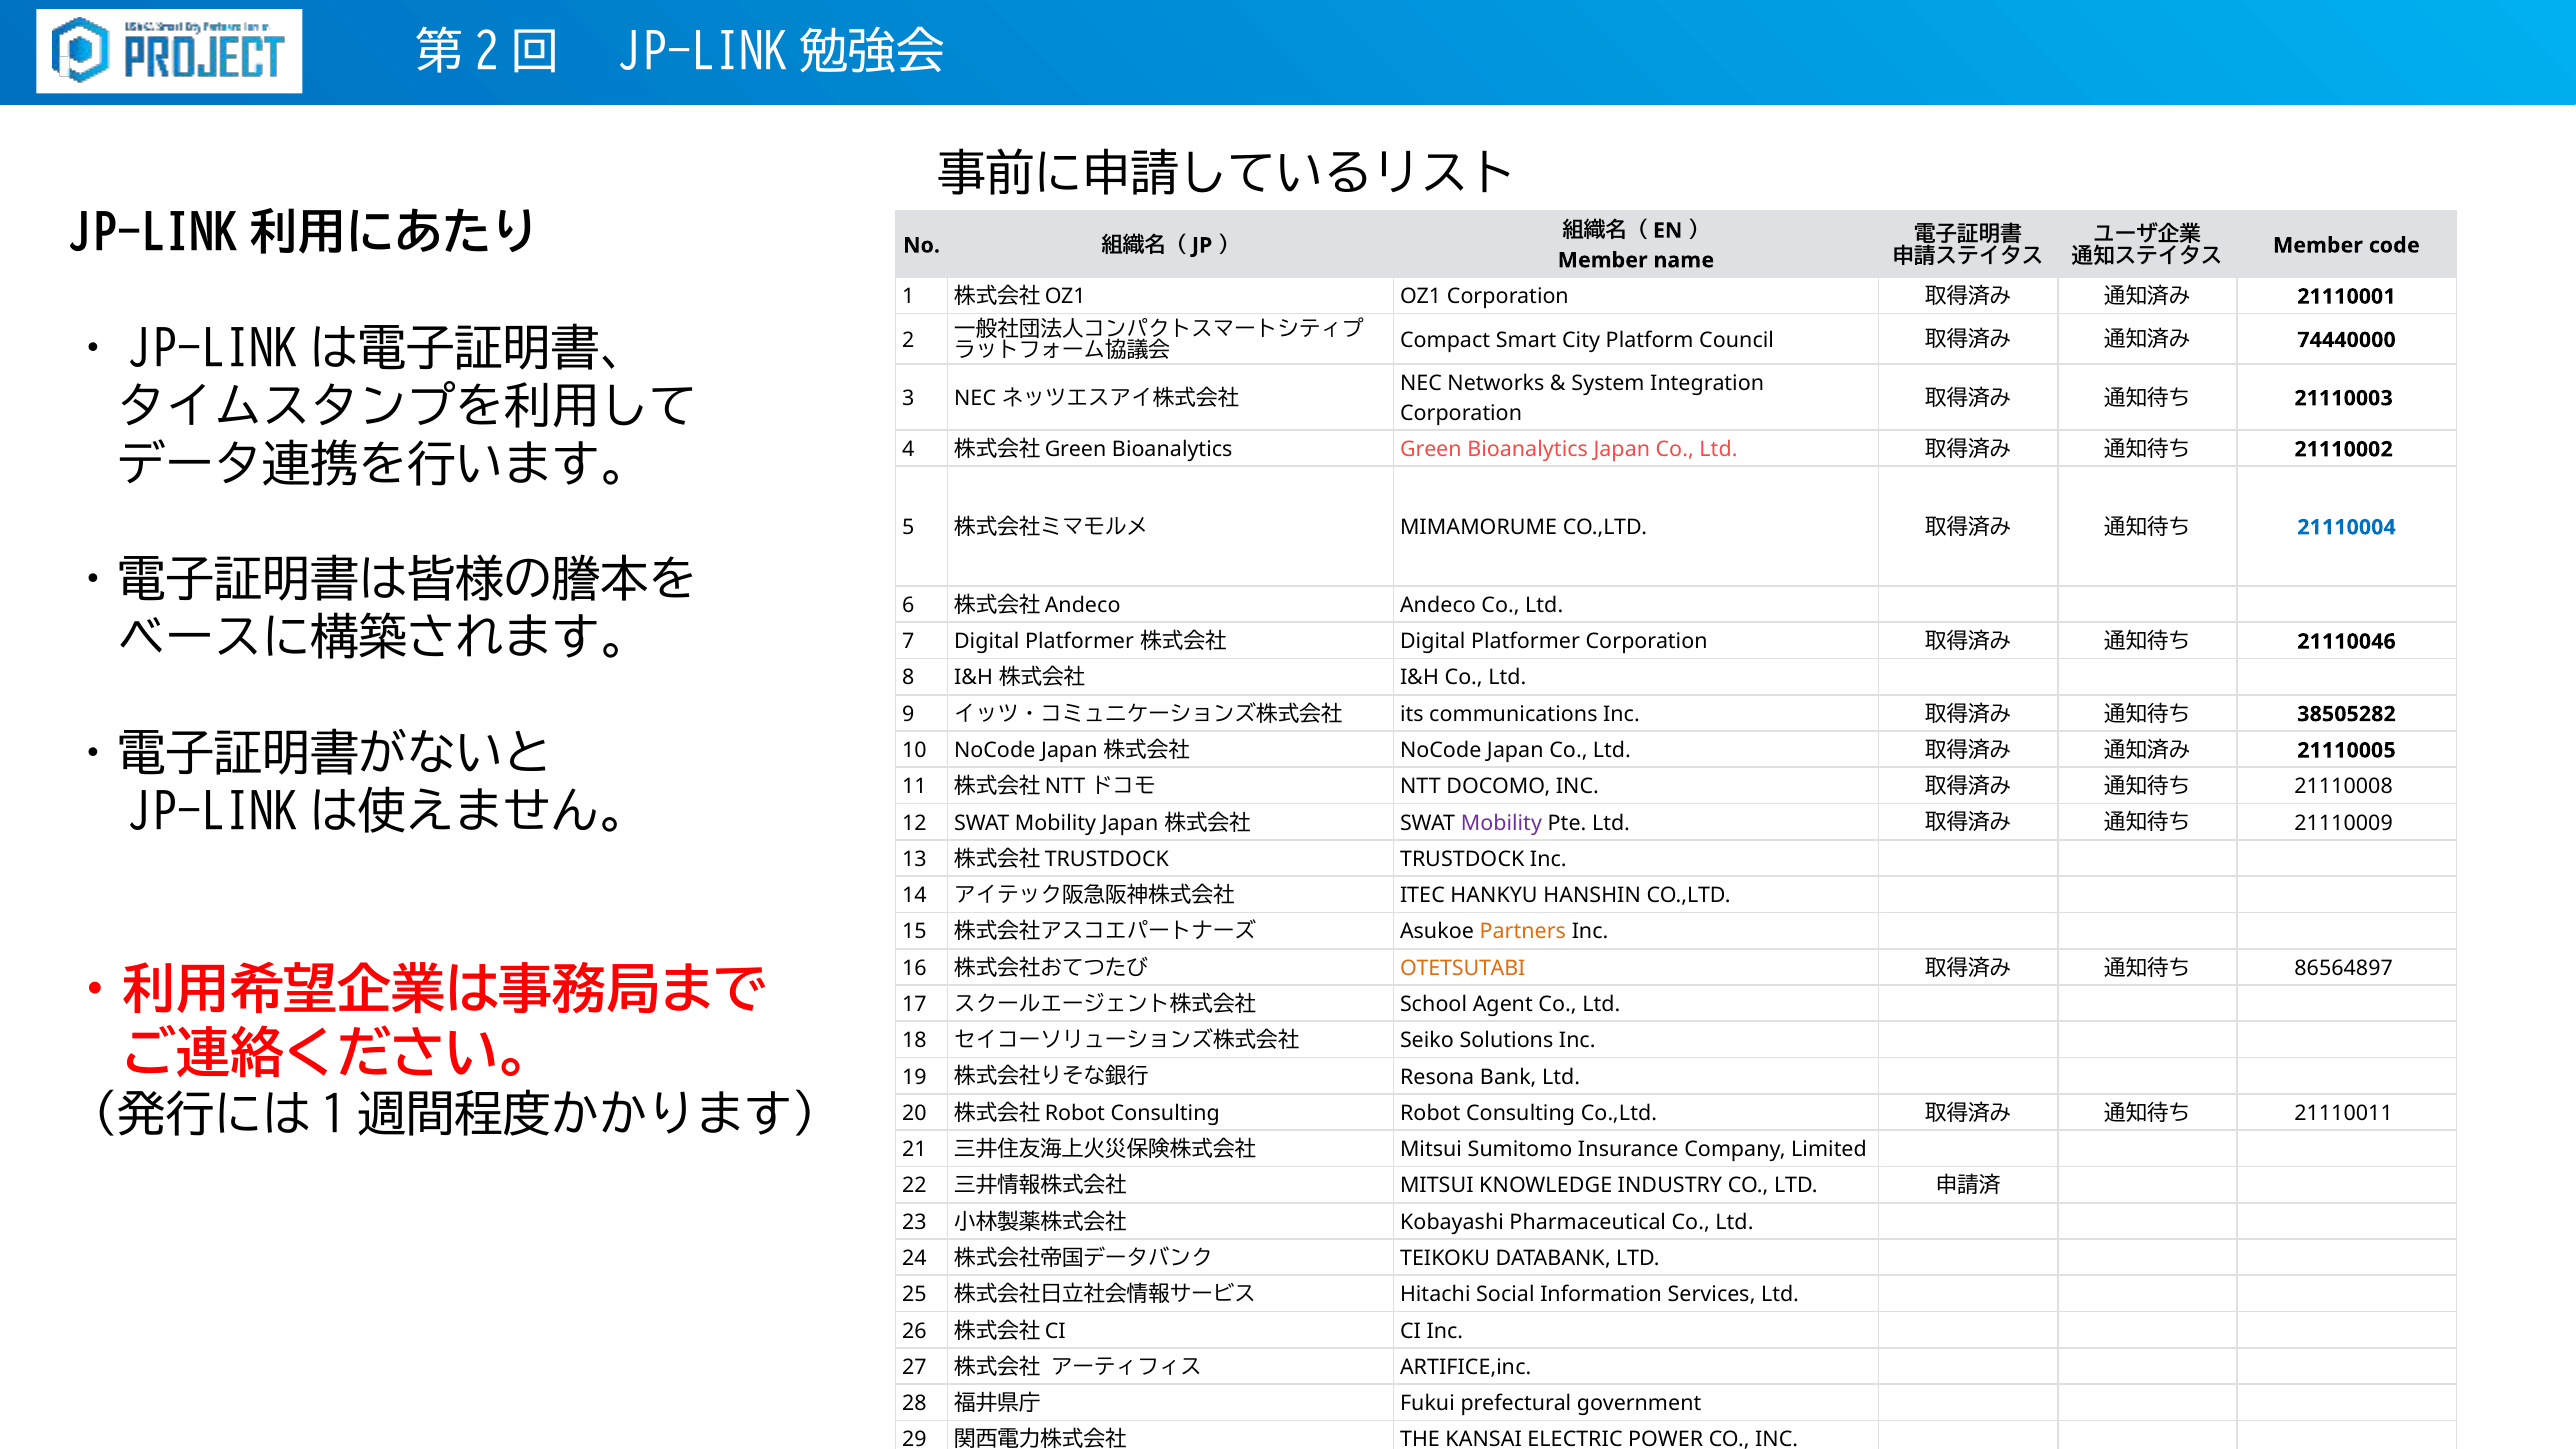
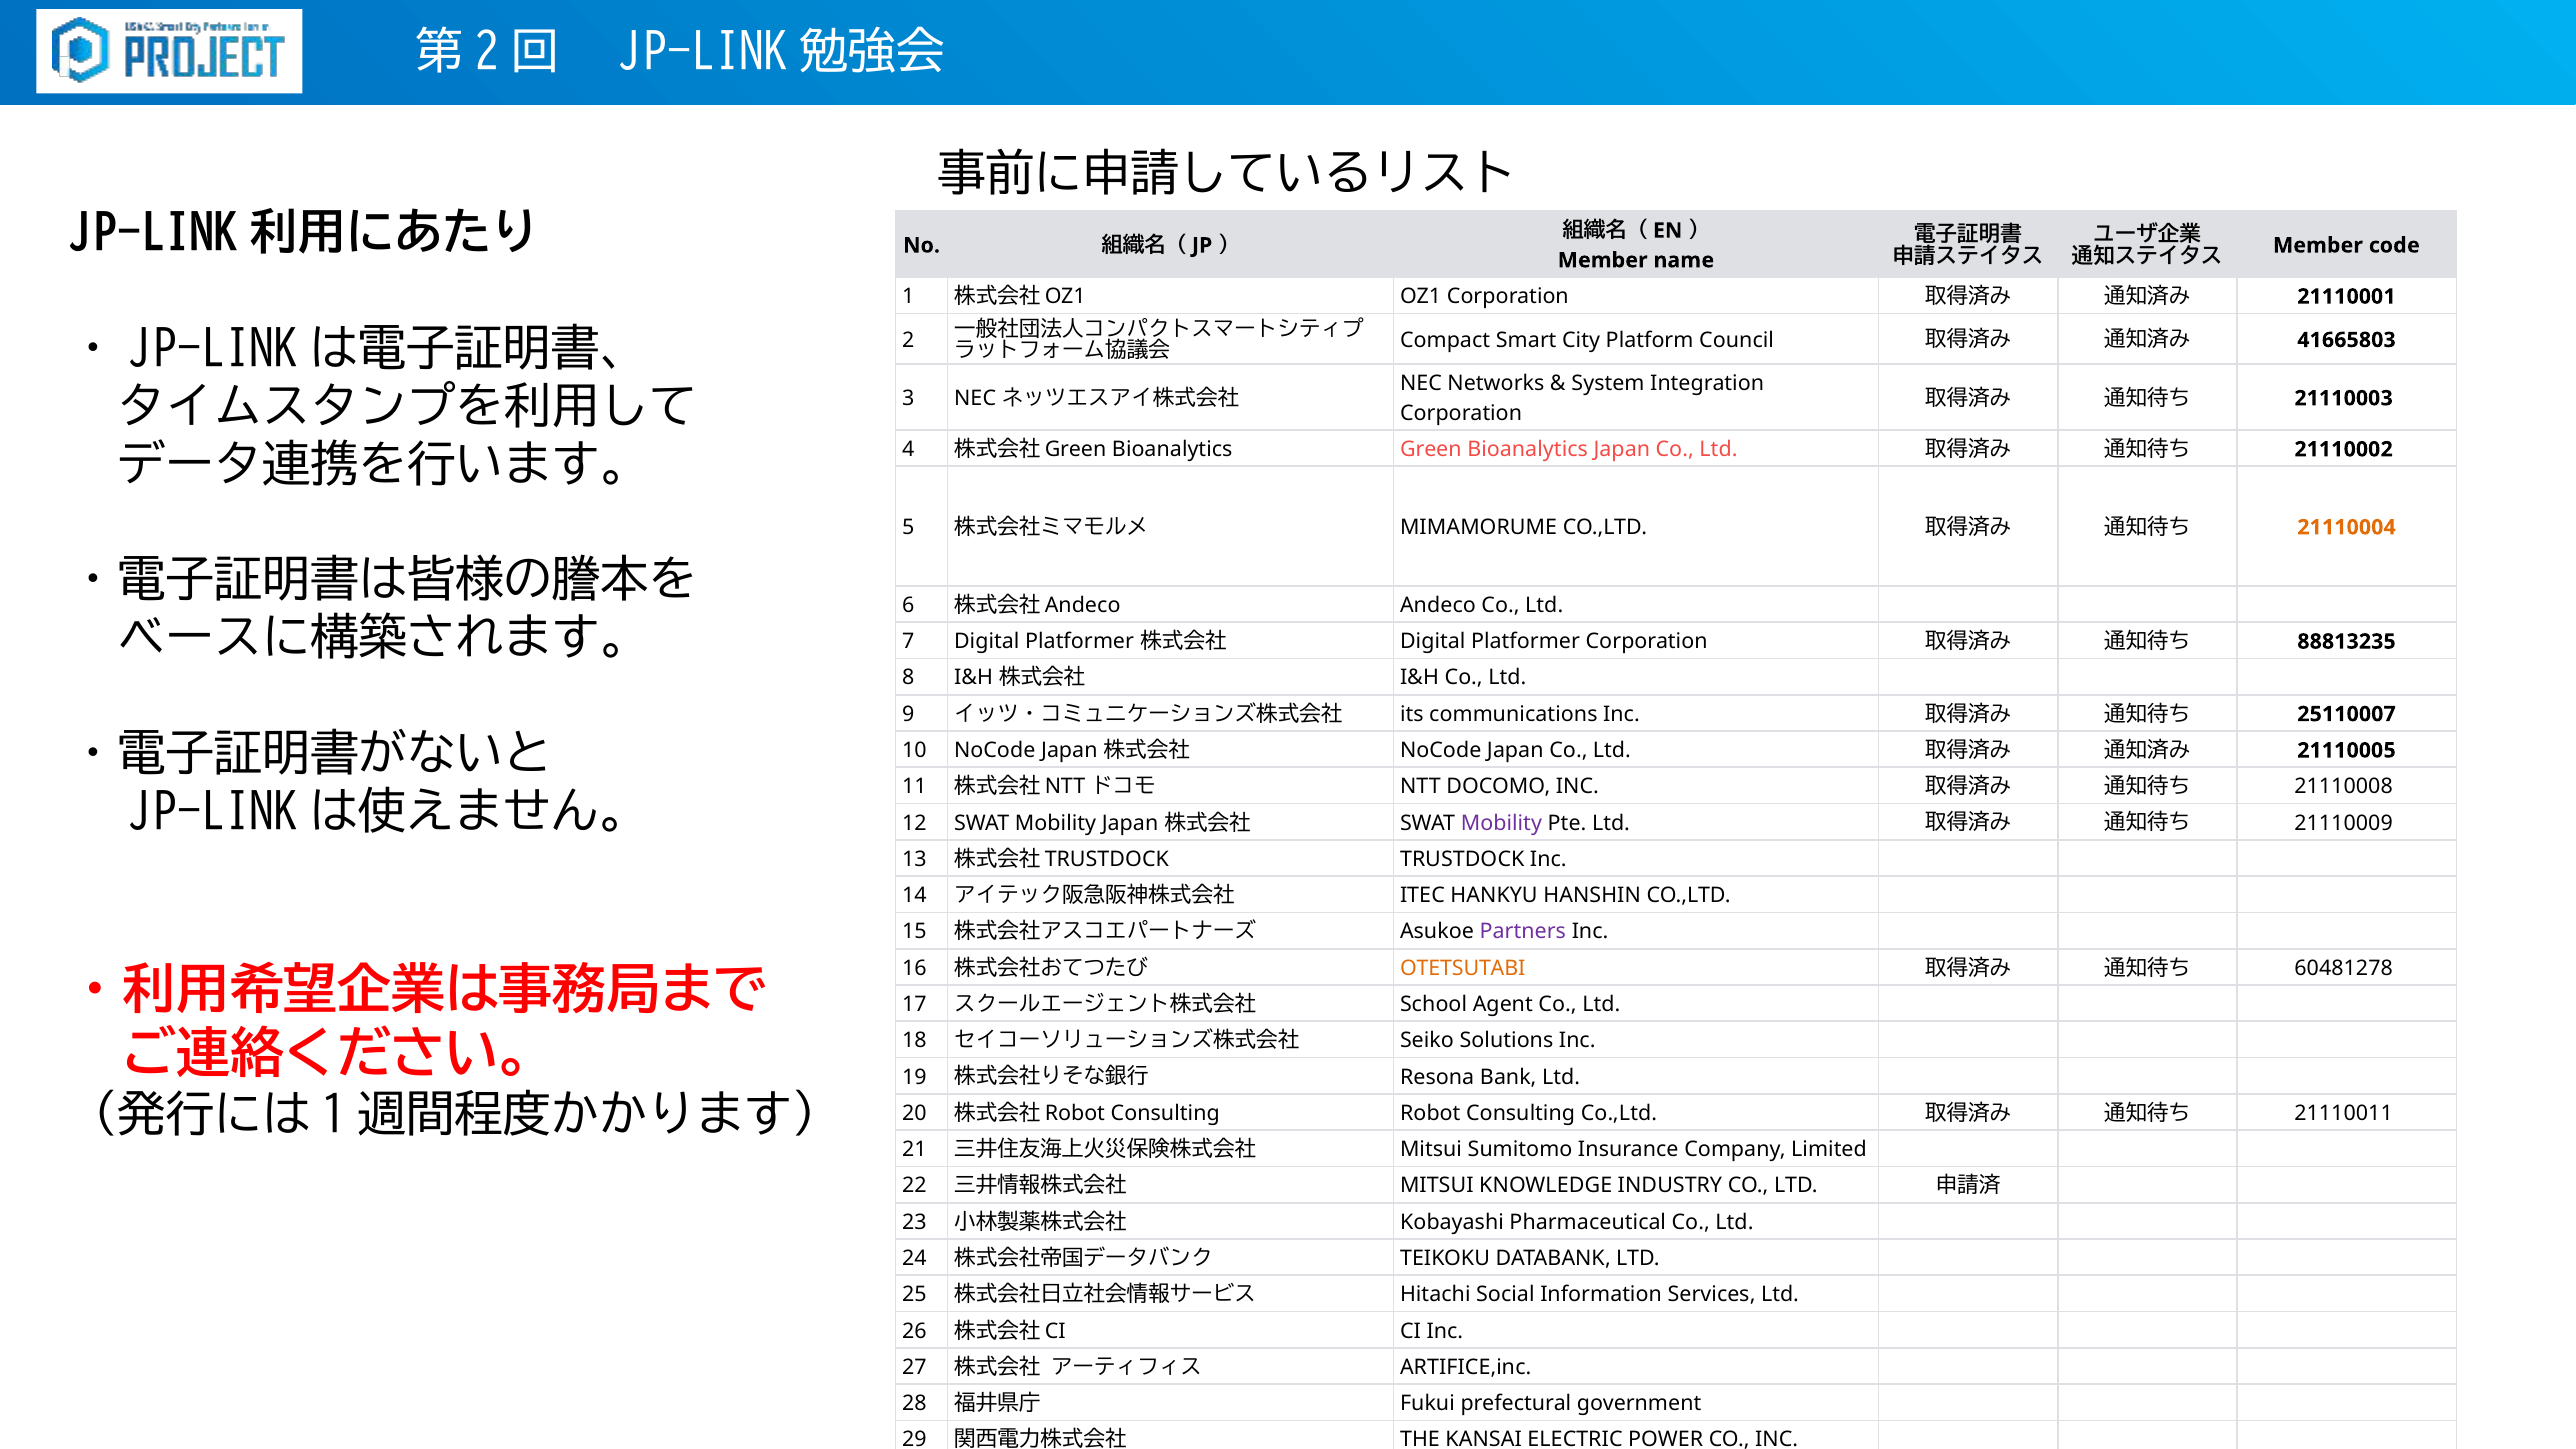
74440000: 74440000 -> 41665803
21110004 colour: blue -> orange
21110046: 21110046 -> 88813235
38505282: 38505282 -> 25110007
Partners colour: orange -> purple
86564897: 86564897 -> 60481278
